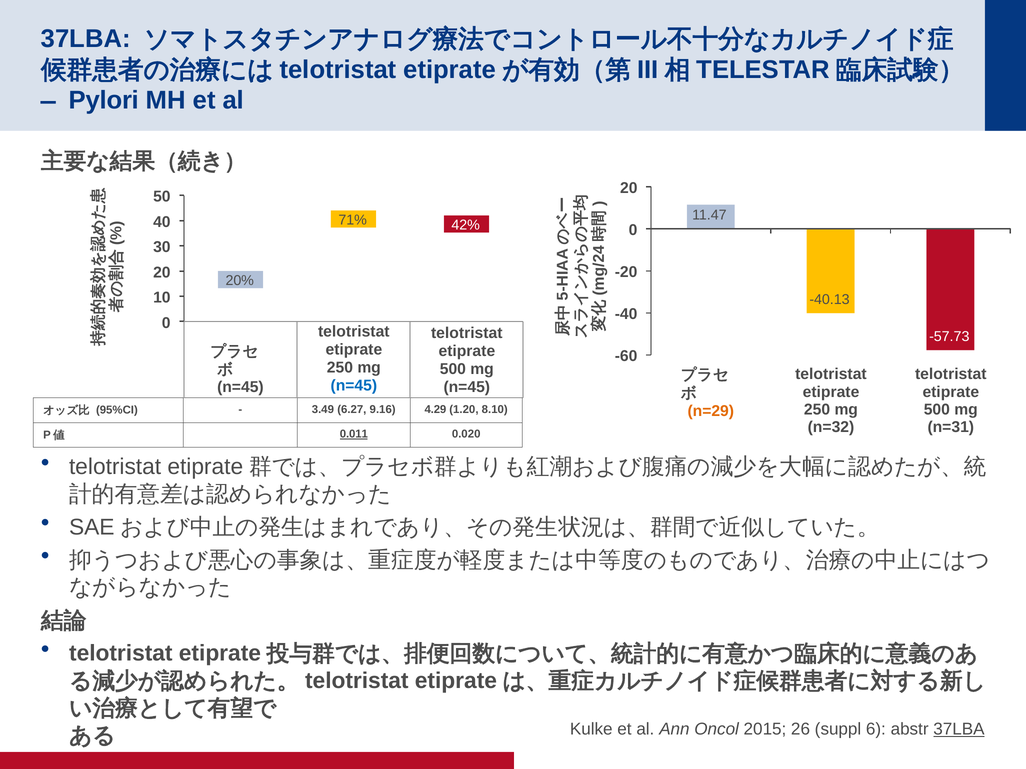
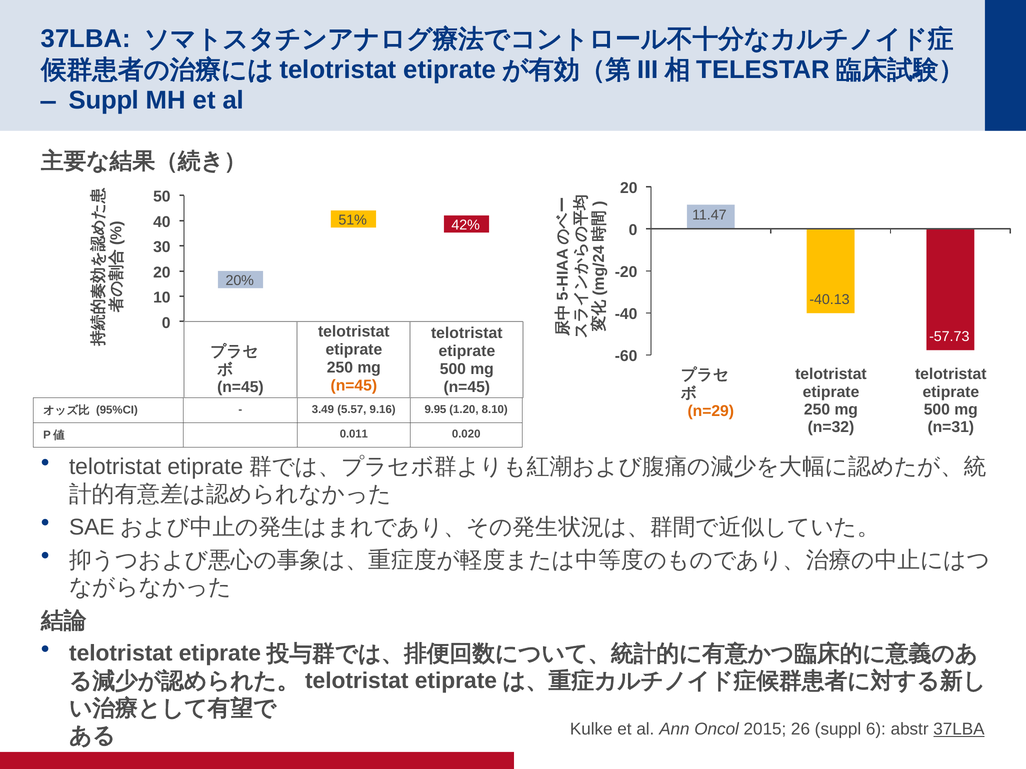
Pylori at (104, 101): Pylori -> Suppl
71%: 71% -> 51%
n=45 at (354, 386) colour: blue -> orange
6.27: 6.27 -> 5.57
4.29: 4.29 -> 9.95
0.011 underline: present -> none
